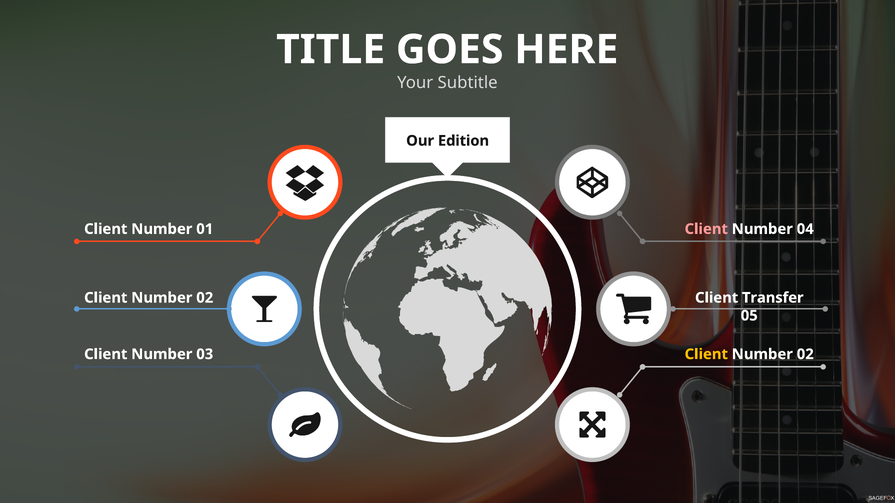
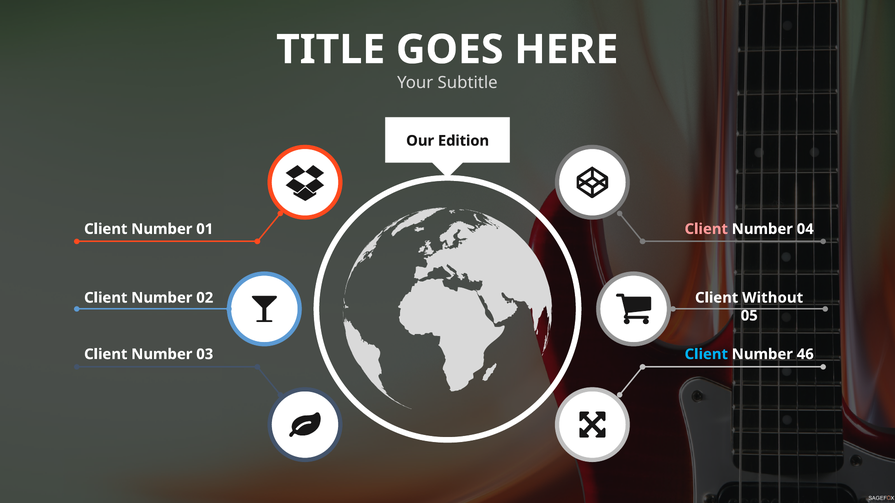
Transfer: Transfer -> Without
Client at (706, 355) colour: yellow -> light blue
02 at (805, 355): 02 -> 46
